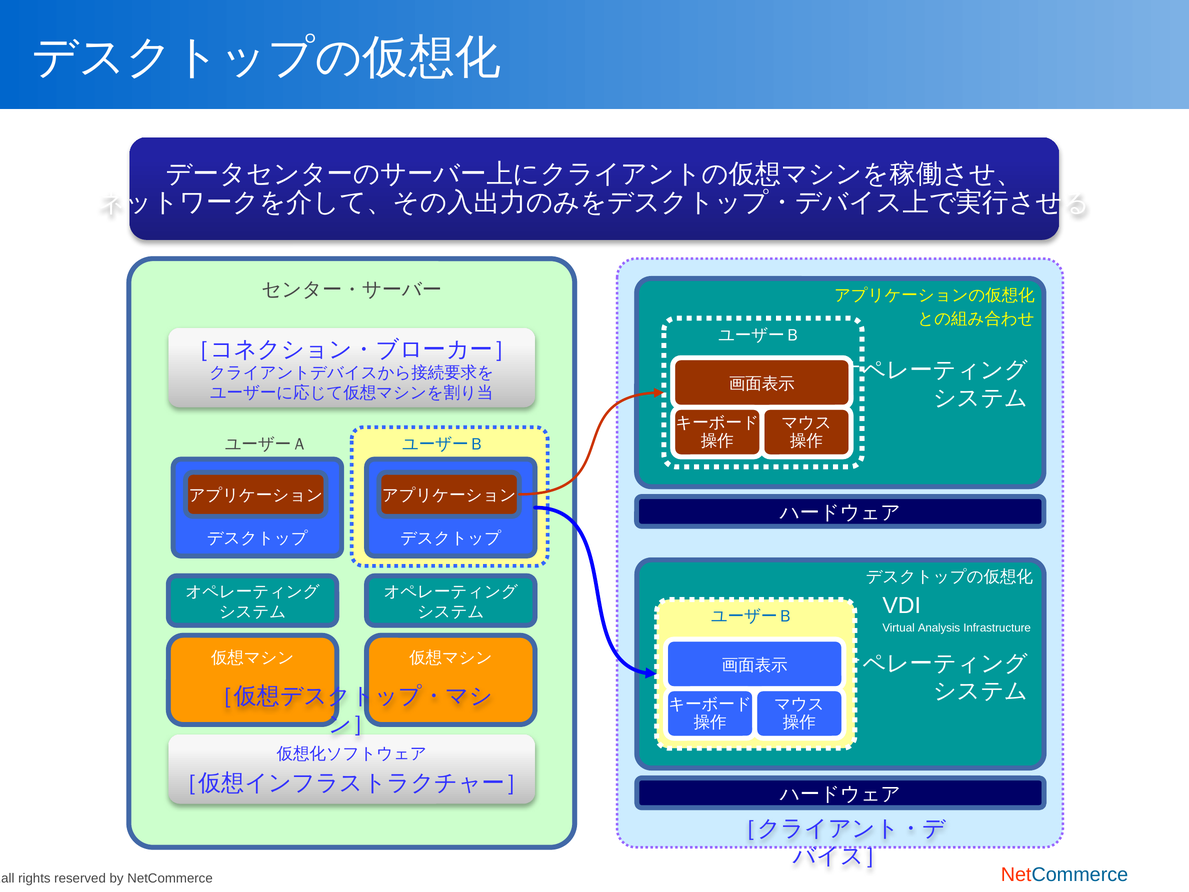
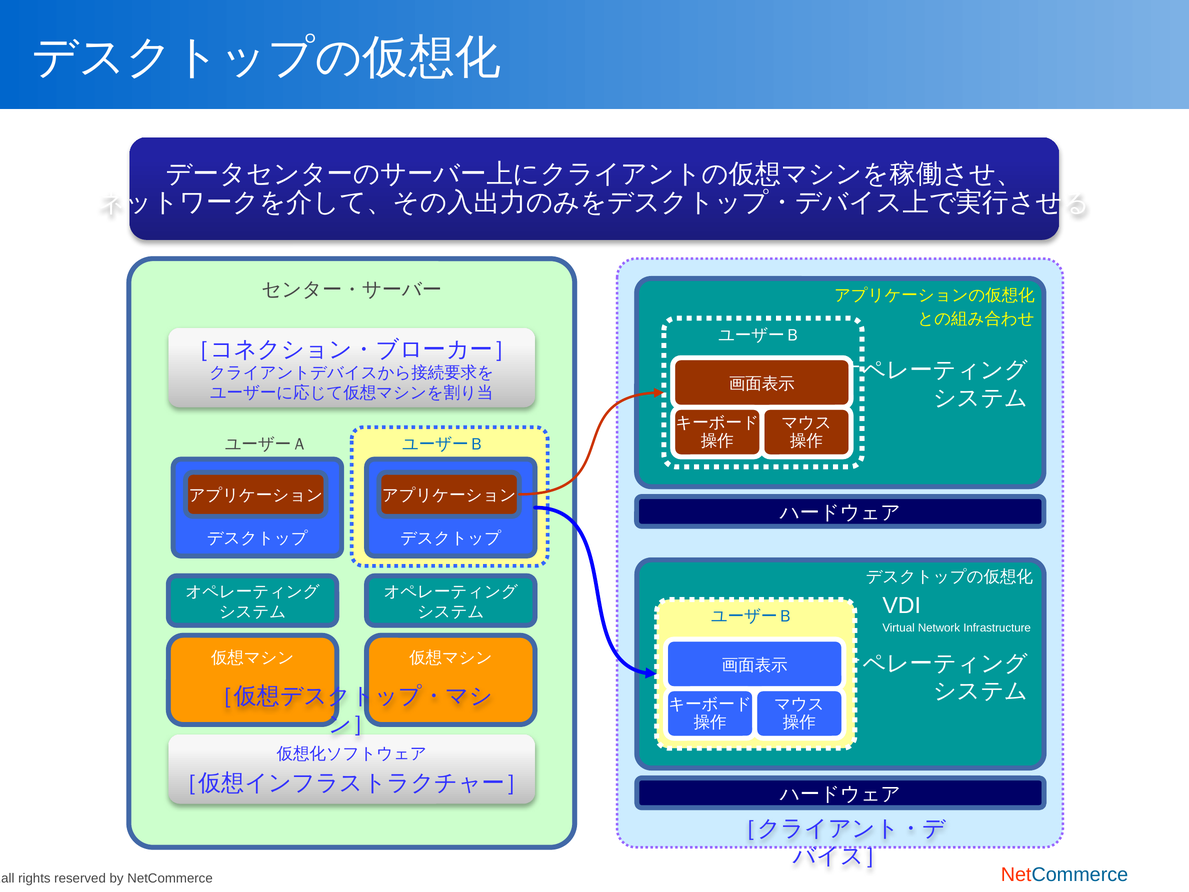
Analysis: Analysis -> Network
